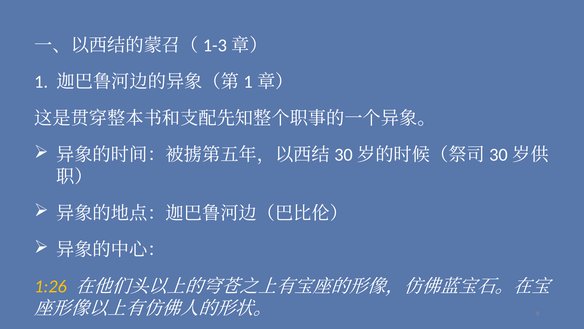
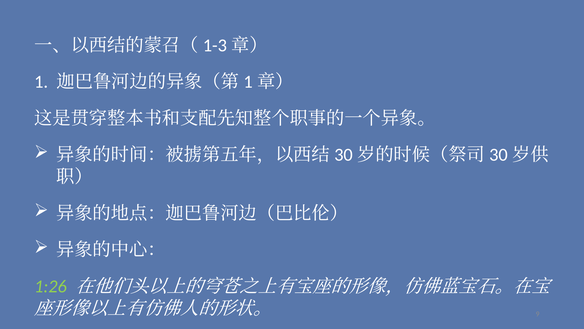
1:26 colour: yellow -> light green
